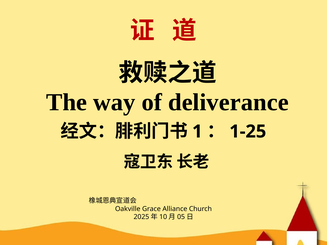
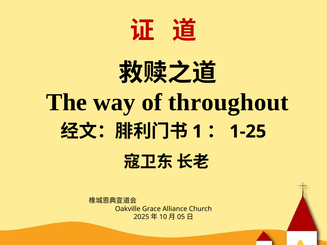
deliverance: deliverance -> throughout
